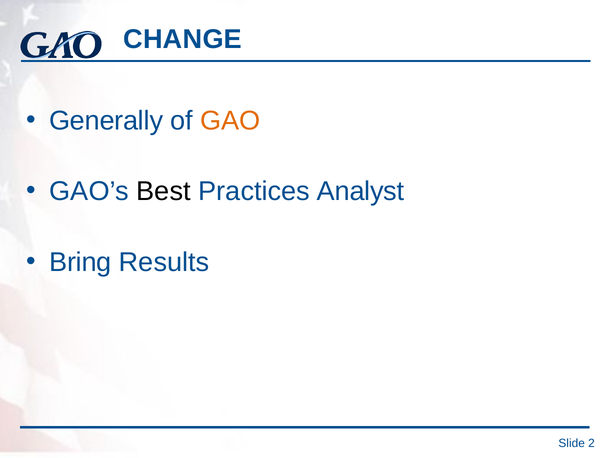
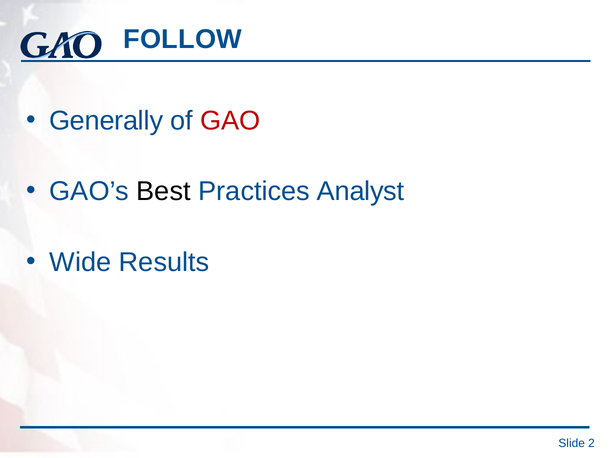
CHANGE: CHANGE -> FOLLOW
GAO colour: orange -> red
Bring: Bring -> Wide
